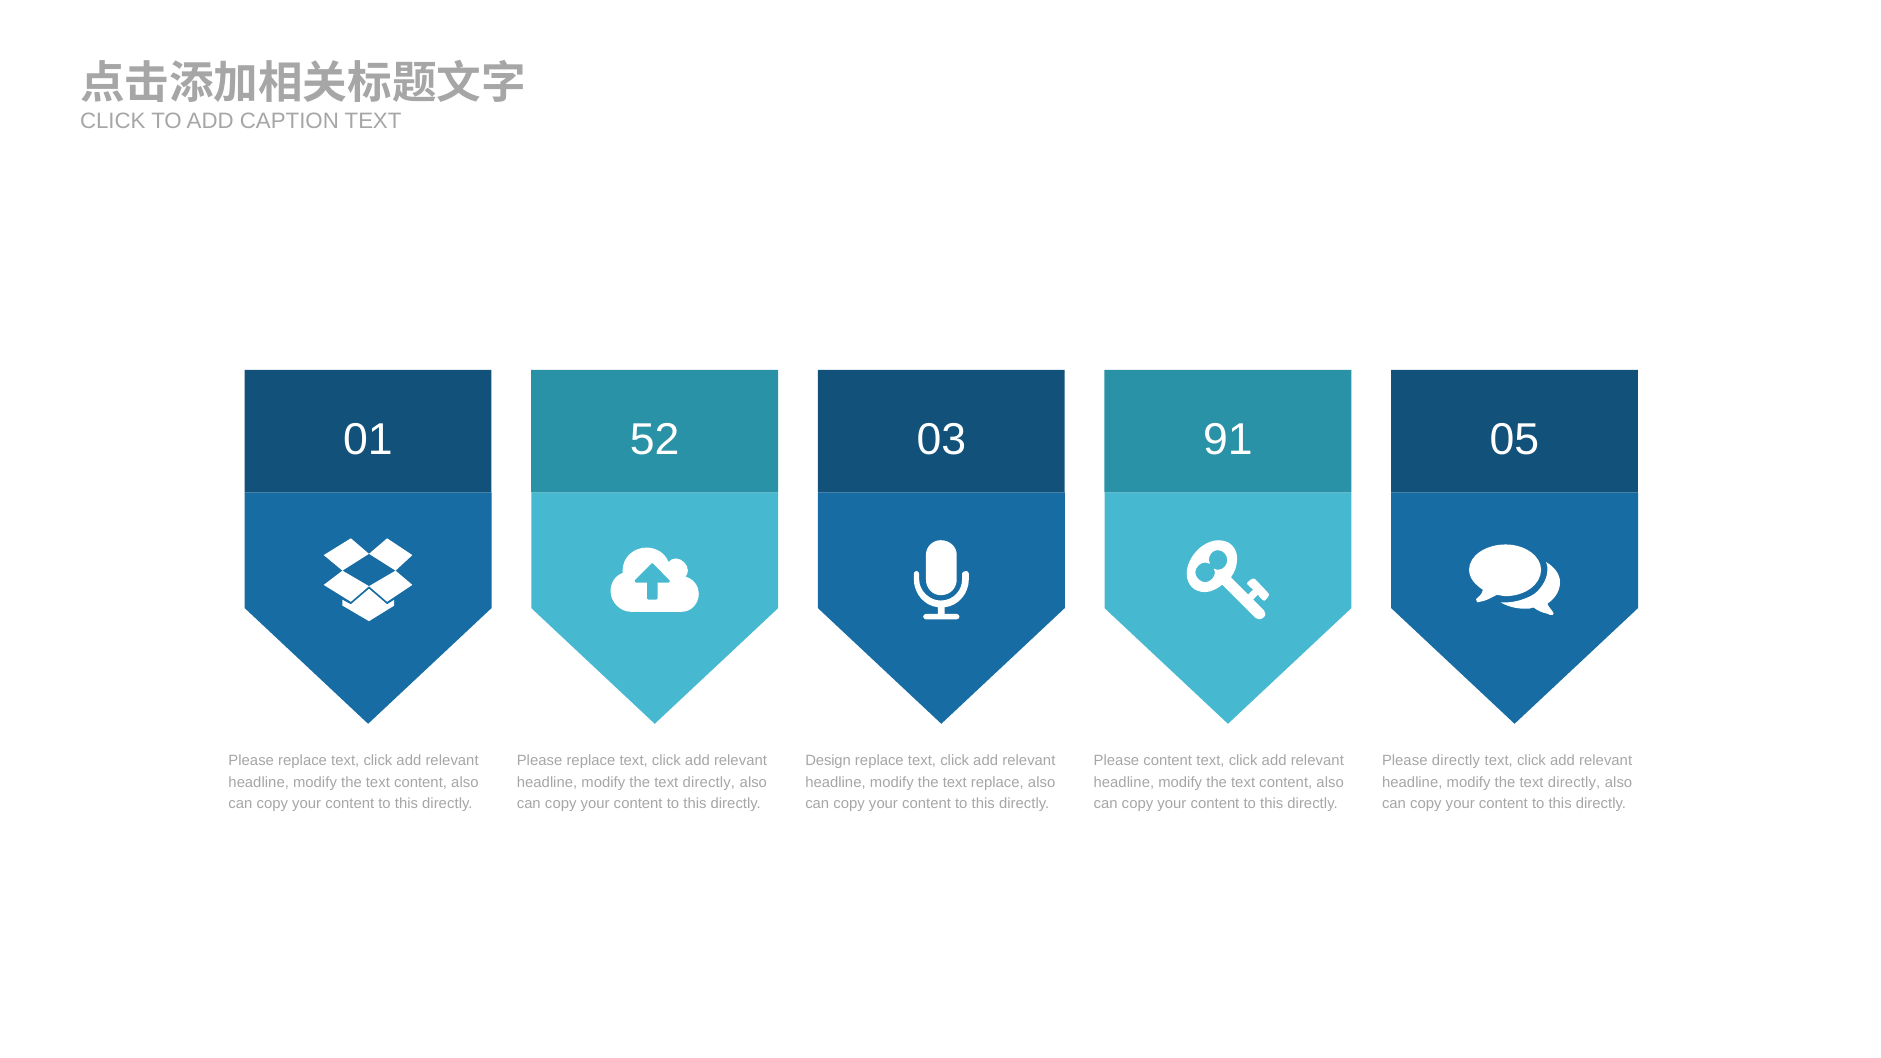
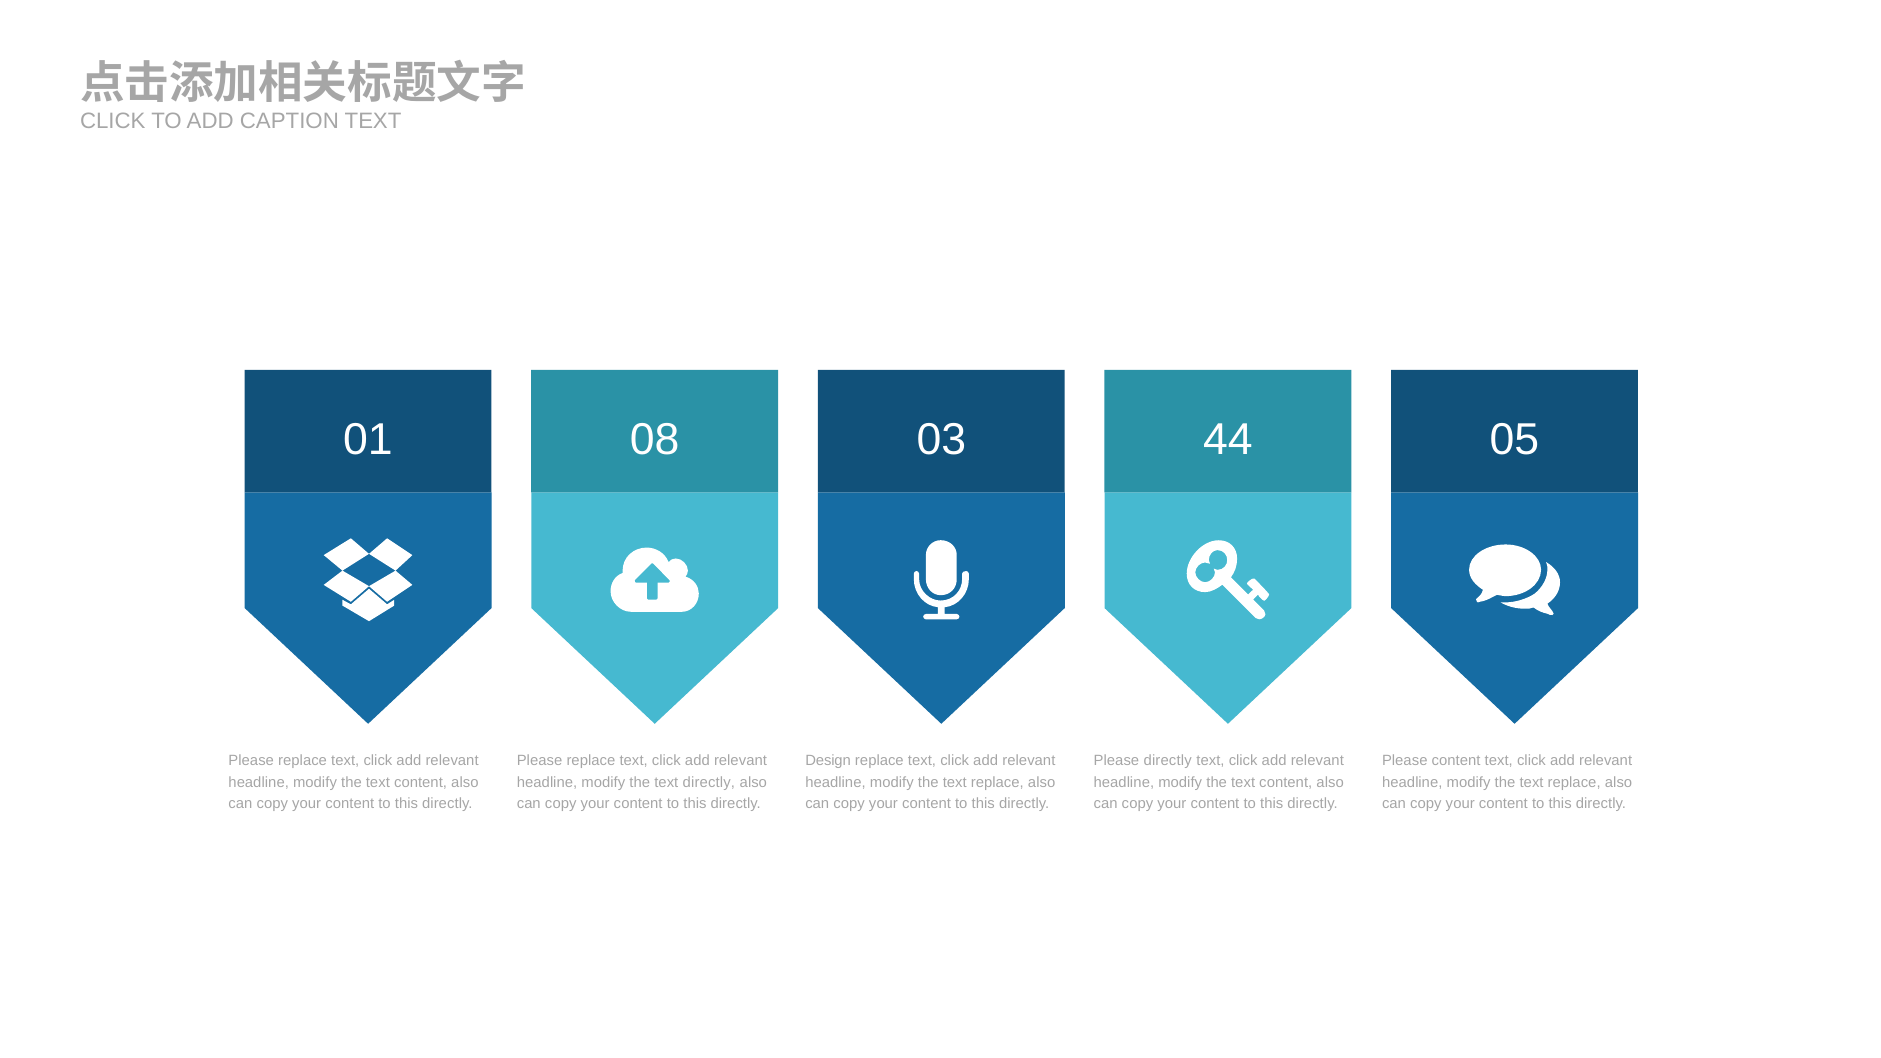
52: 52 -> 08
91: 91 -> 44
Please content: content -> directly
Please directly: directly -> content
directly at (1574, 782): directly -> replace
